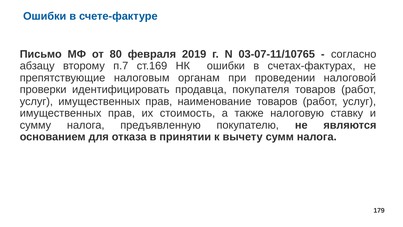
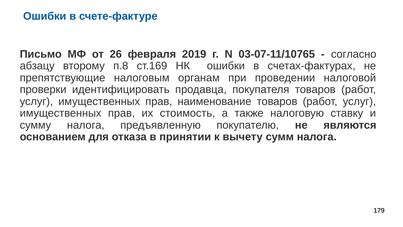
80: 80 -> 26
п.7: п.7 -> п.8
